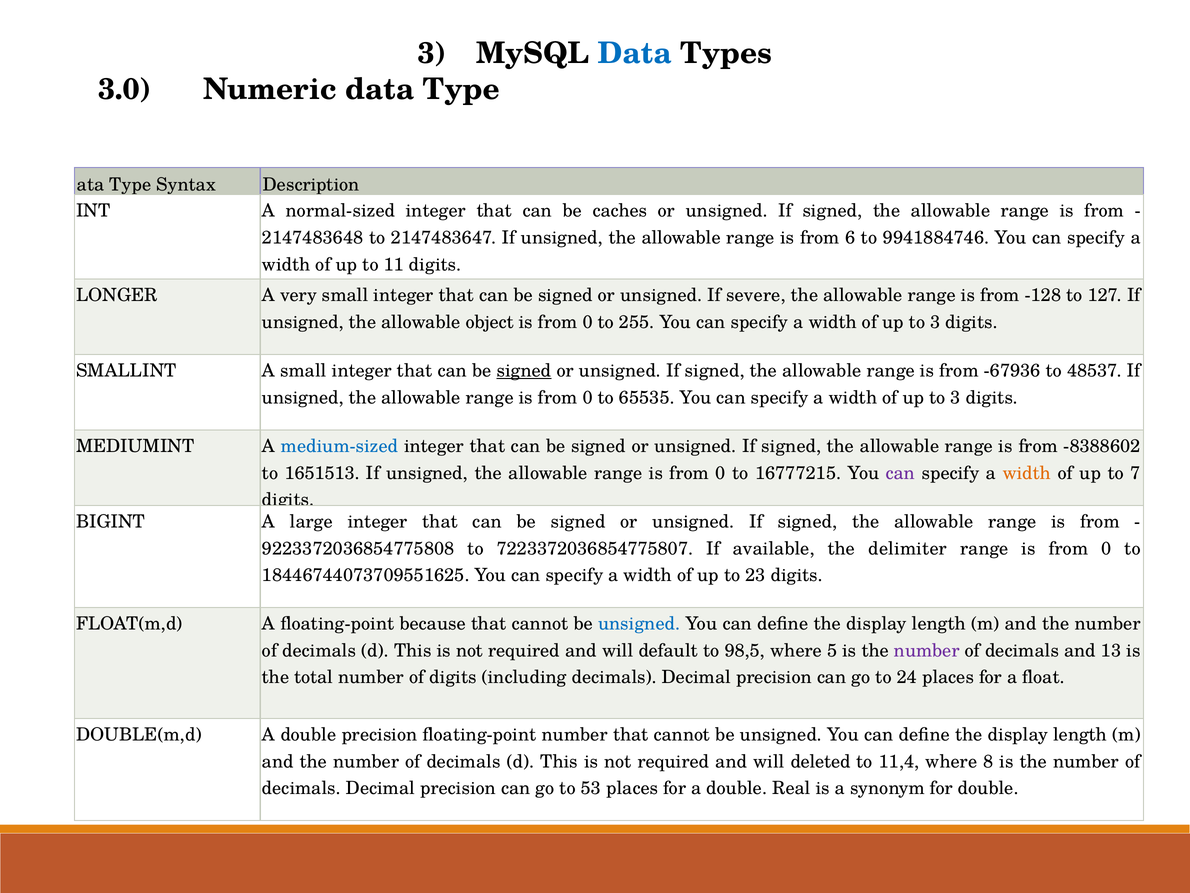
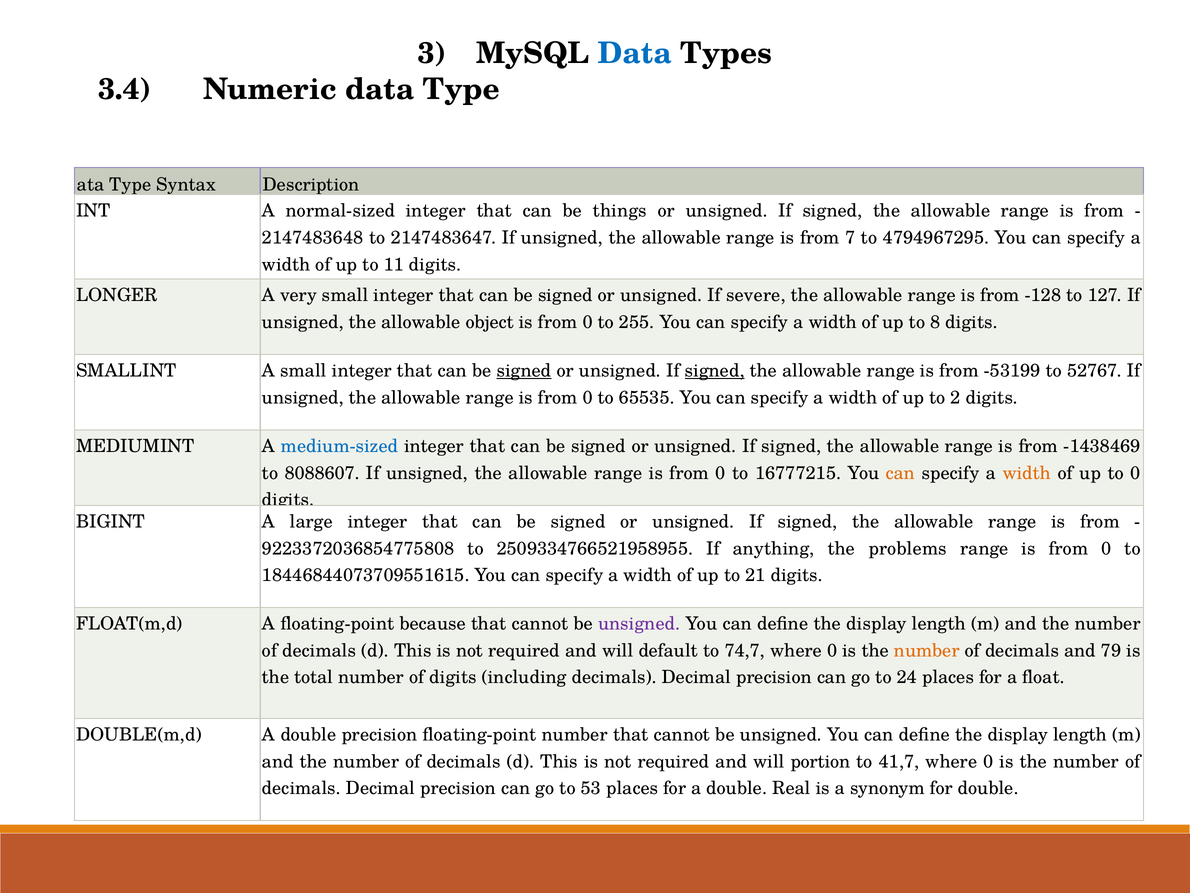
3.0: 3.0 -> 3.4
caches: caches -> things
6: 6 -> 7
9941884746: 9941884746 -> 4794967295
3 at (935, 322): 3 -> 8
signed at (715, 371) underline: none -> present
-67936: -67936 -> -53199
48537: 48537 -> 52767
3 at (956, 397): 3 -> 2
-8388602: -8388602 -> -1438469
1651513: 1651513 -> 8088607
can at (900, 473) colour: purple -> orange
to 7: 7 -> 0
7223372036854775807: 7223372036854775807 -> 2509334766521958955
available: available -> anything
delimiter: delimiter -> problems
18446744073709551625: 18446744073709551625 -> 18446844073709551615
23: 23 -> 21
unsigned at (639, 623) colour: blue -> purple
98,5: 98,5 -> 74,7
5 at (832, 650): 5 -> 0
number at (927, 650) colour: purple -> orange
13: 13 -> 79
deleted: deleted -> portion
11,4: 11,4 -> 41,7
8 at (988, 761): 8 -> 0
